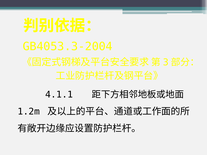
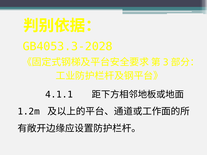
GB4053.3-2004: GB4053.3-2004 -> GB4053.3-2028
